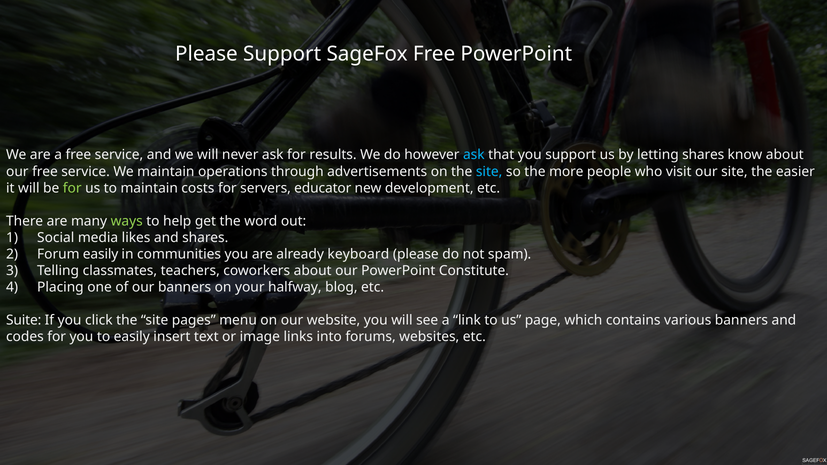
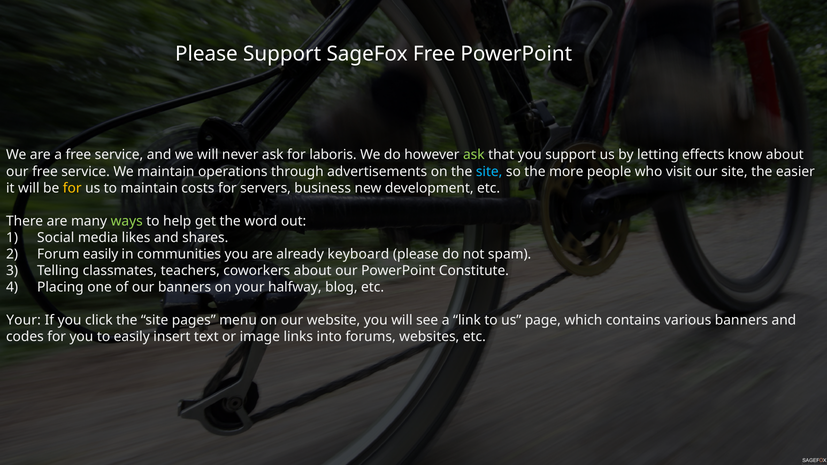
results: results -> laboris
ask at (474, 155) colour: light blue -> light green
letting shares: shares -> effects
for at (72, 188) colour: light green -> yellow
educator: educator -> business
Suite at (24, 320): Suite -> Your
